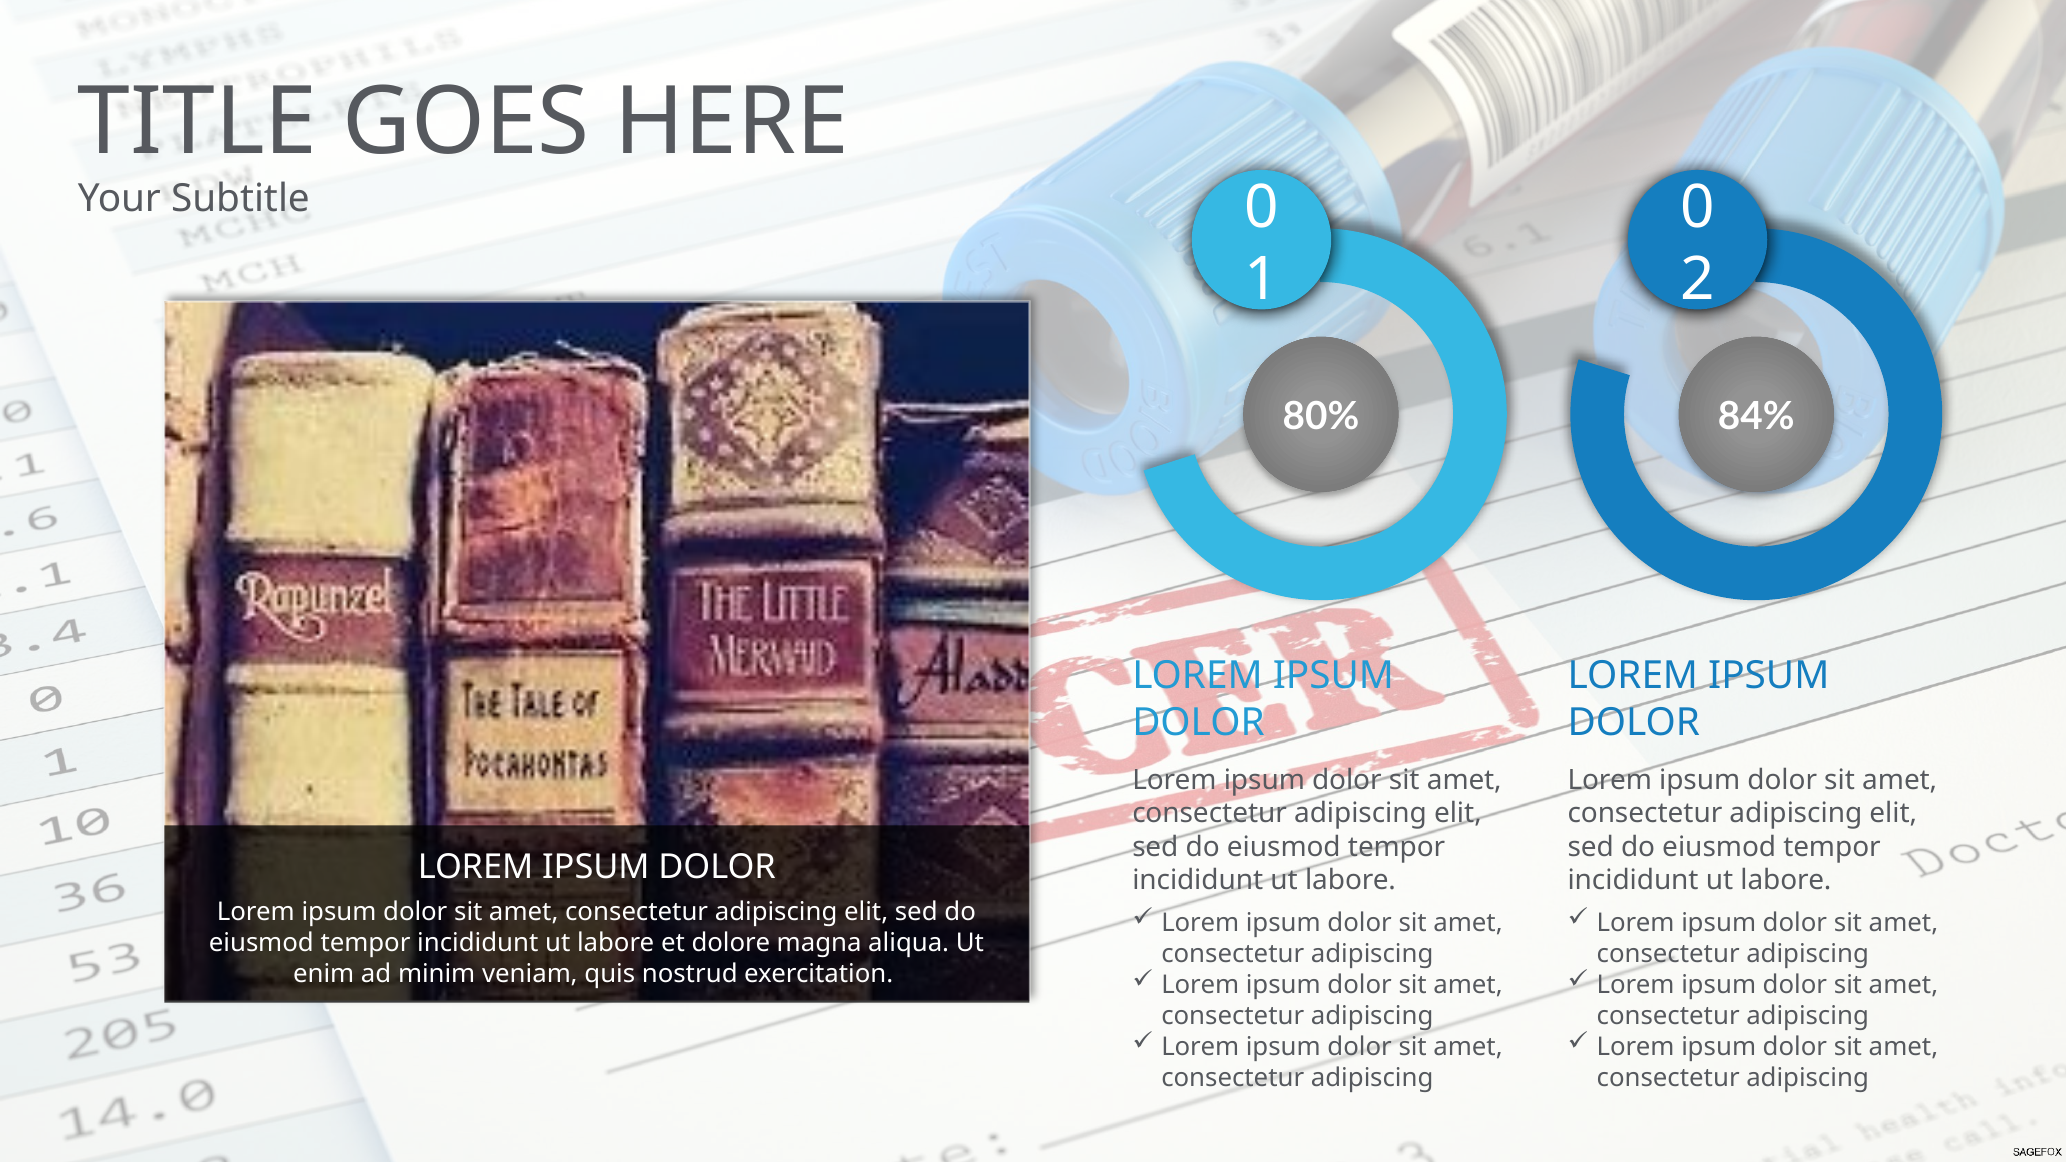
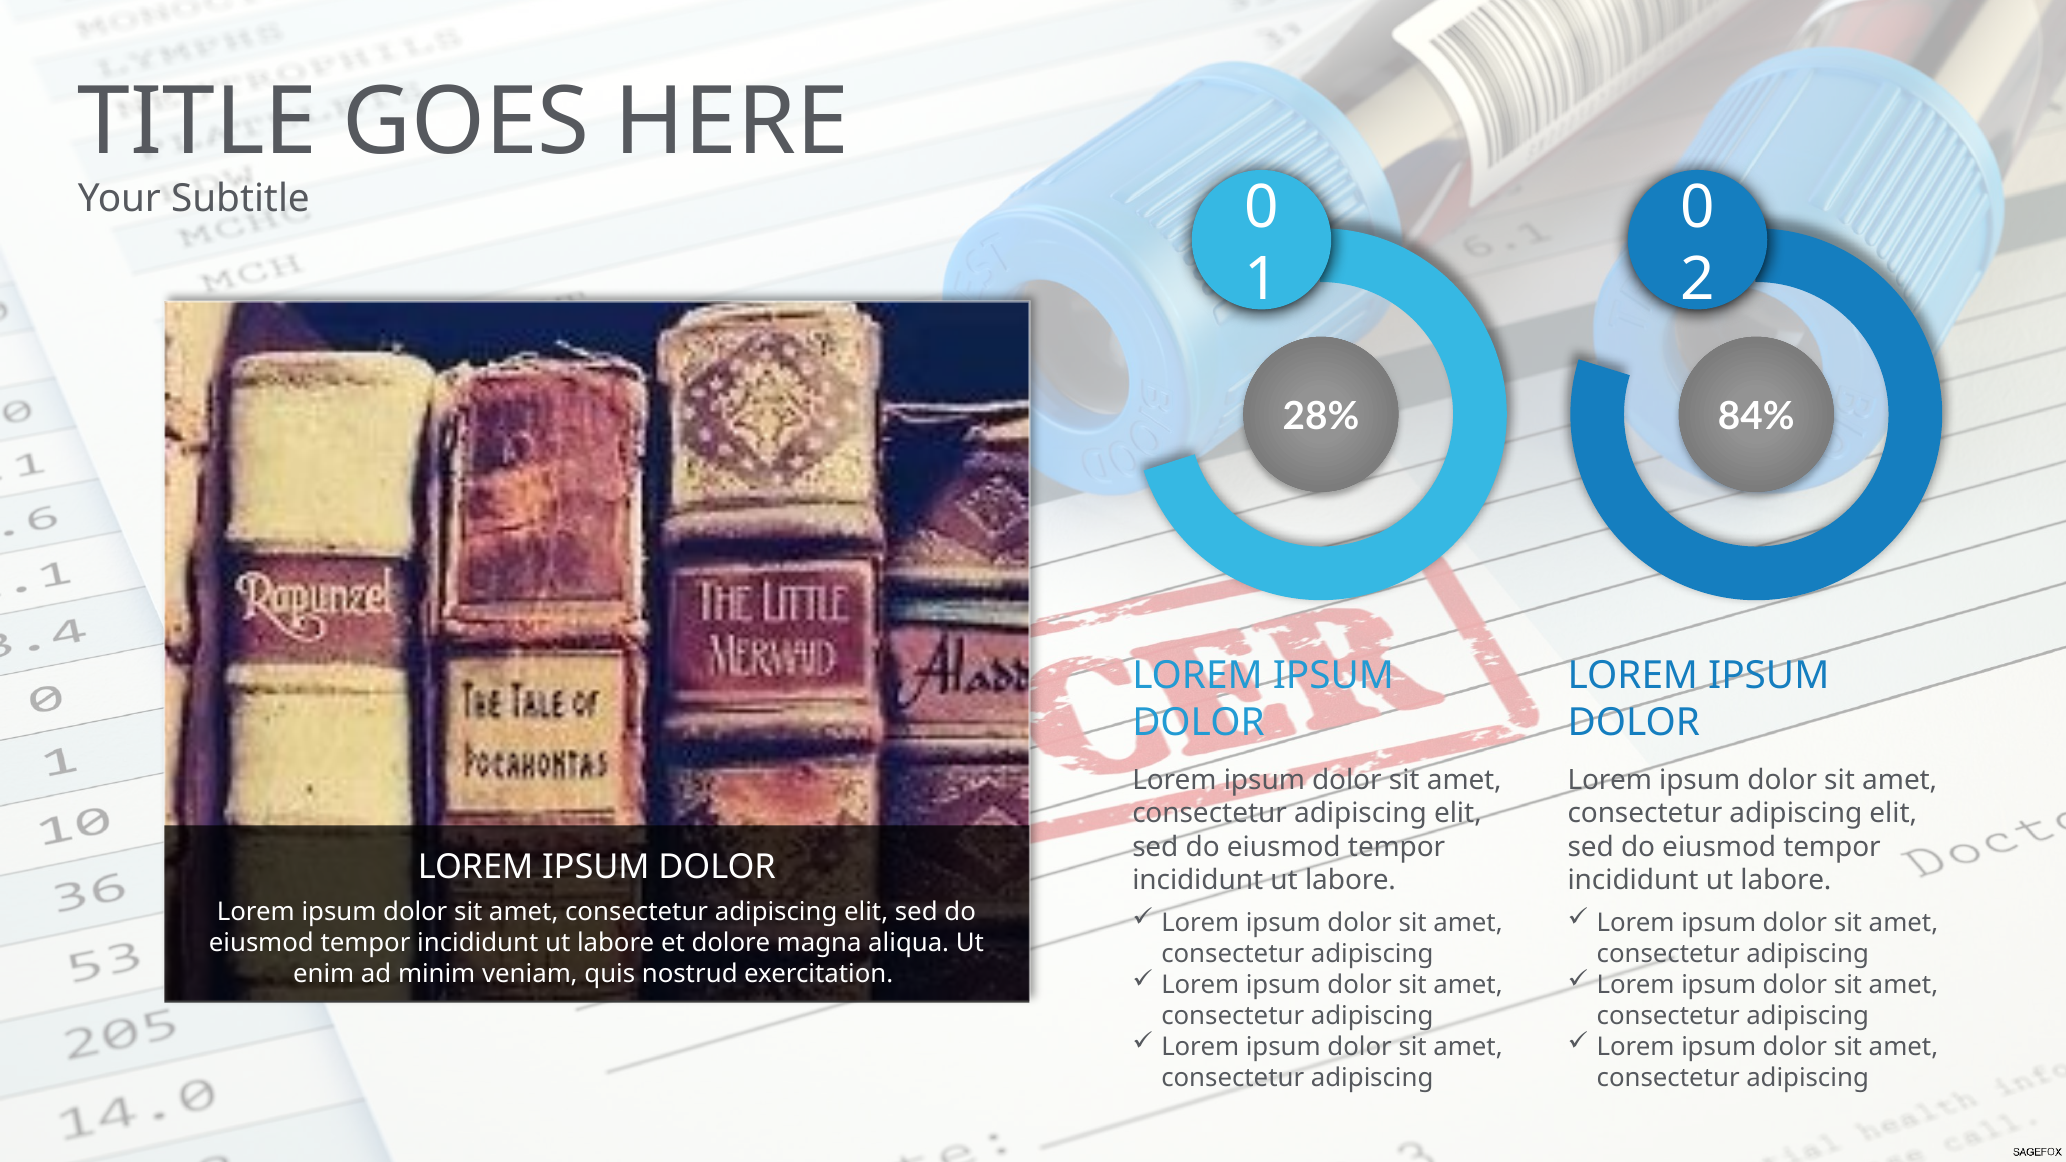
80%: 80% -> 28%
